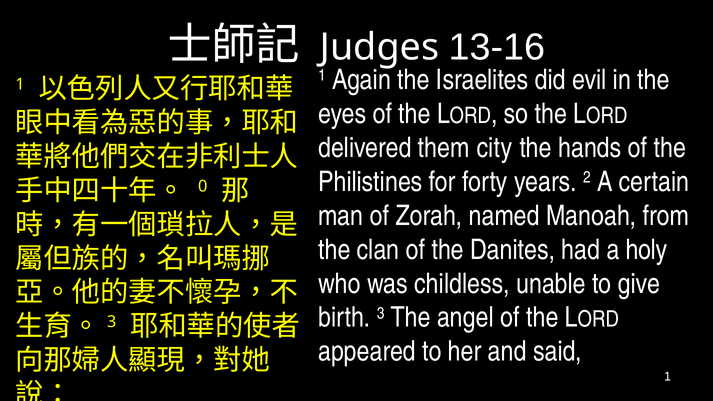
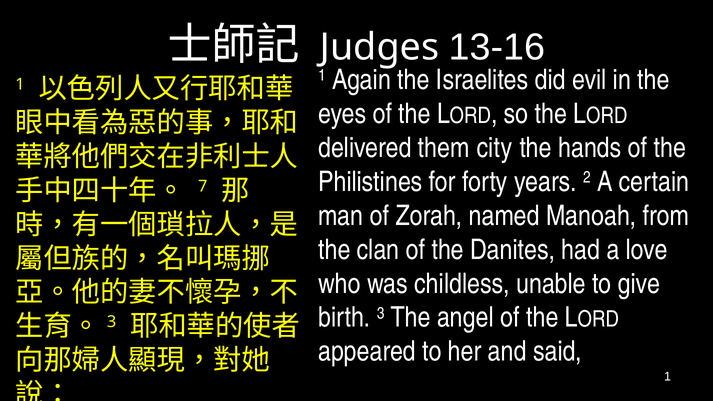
0: 0 -> 7
holy: holy -> love
